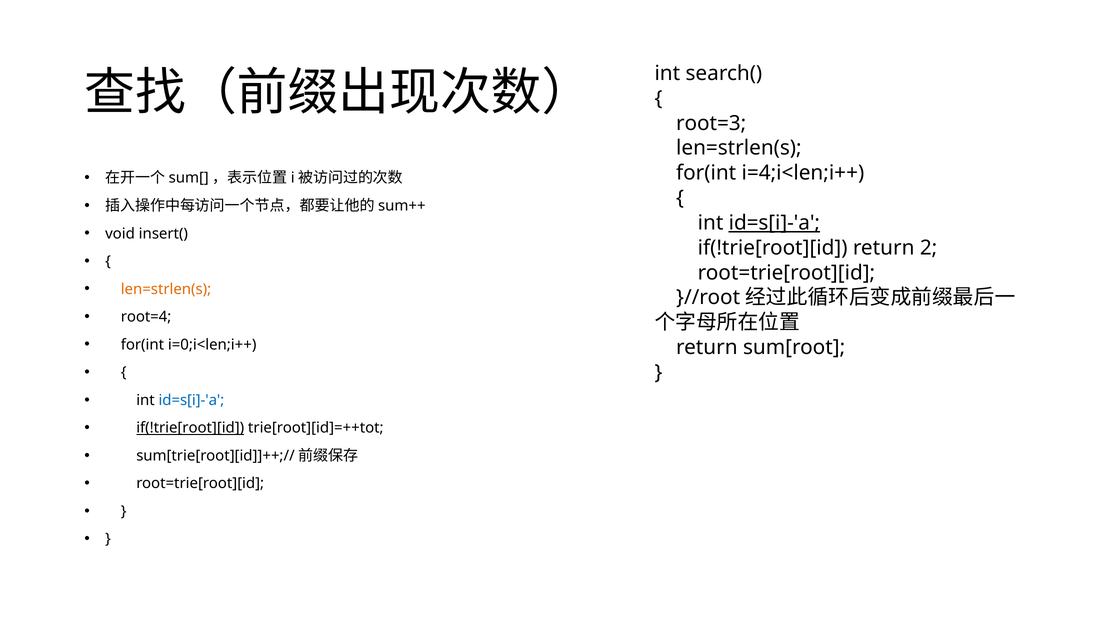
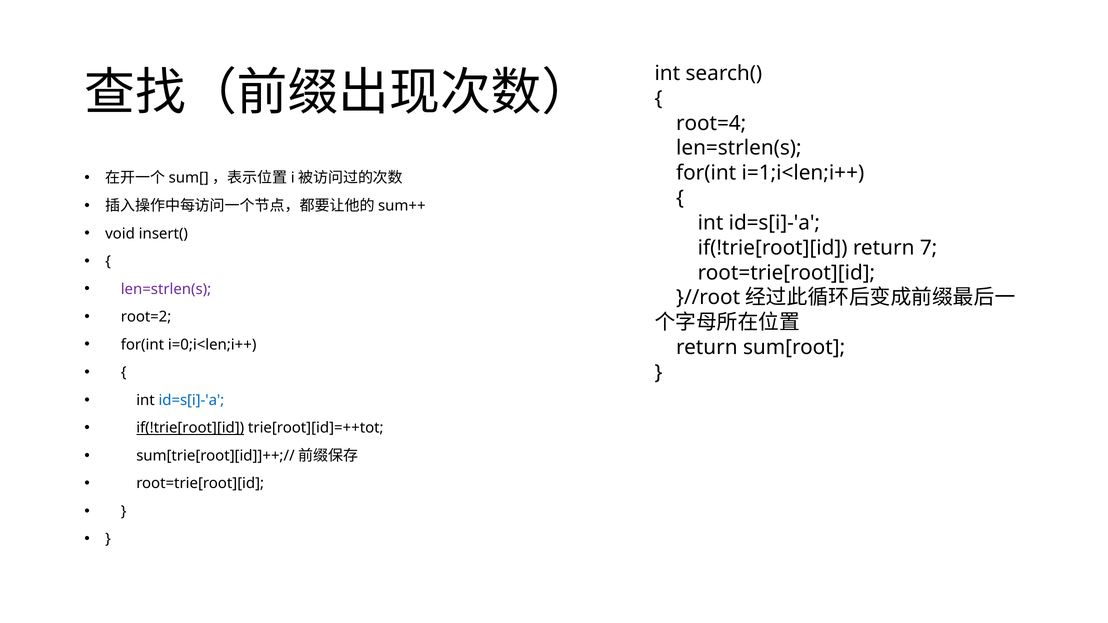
root=3: root=3 -> root=4
i=4;i<len;i++: i=4;i<len;i++ -> i=1;i<len;i++
id=s[i]-'a at (774, 223) underline: present -> none
2: 2 -> 7
len=strlen(s at (166, 289) colour: orange -> purple
root=4: root=4 -> root=2
